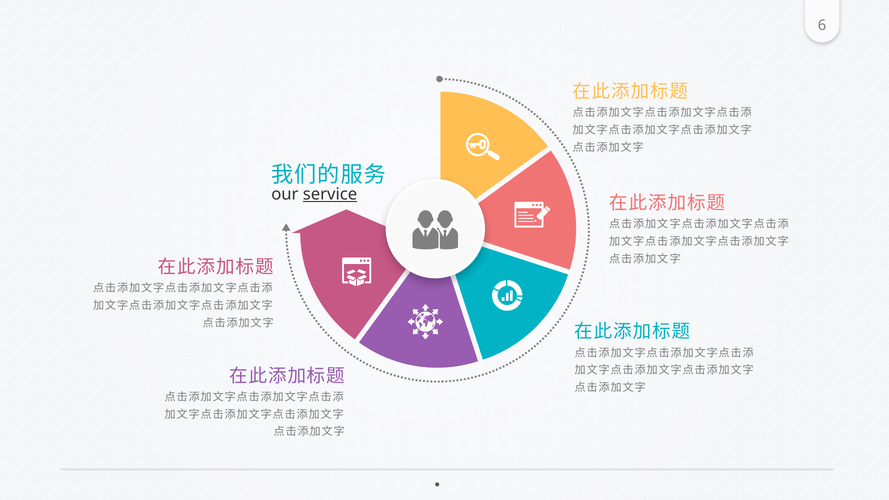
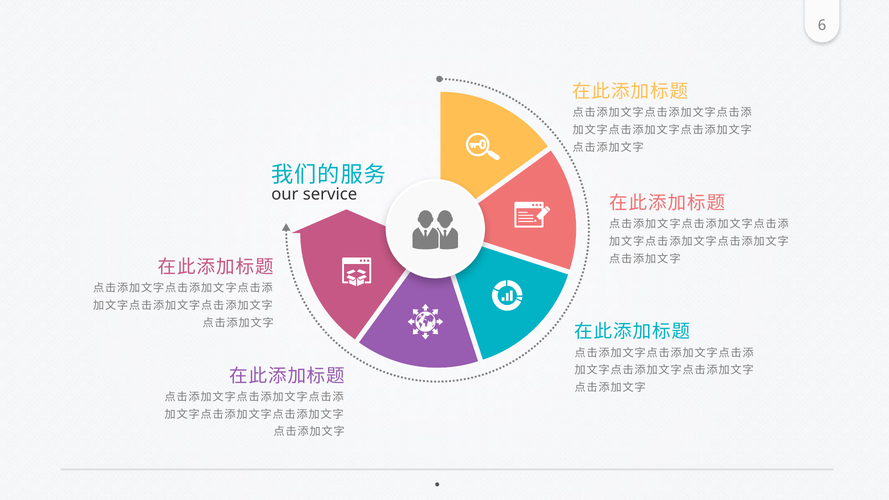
service underline: present -> none
